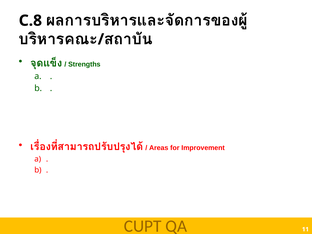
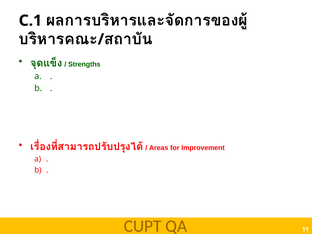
C.8: C.8 -> C.1
